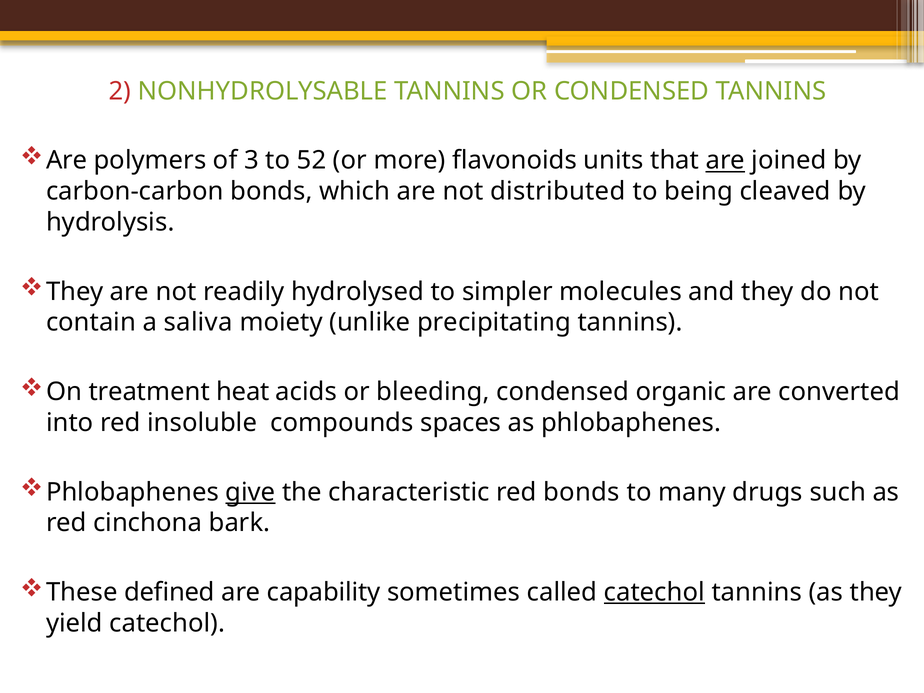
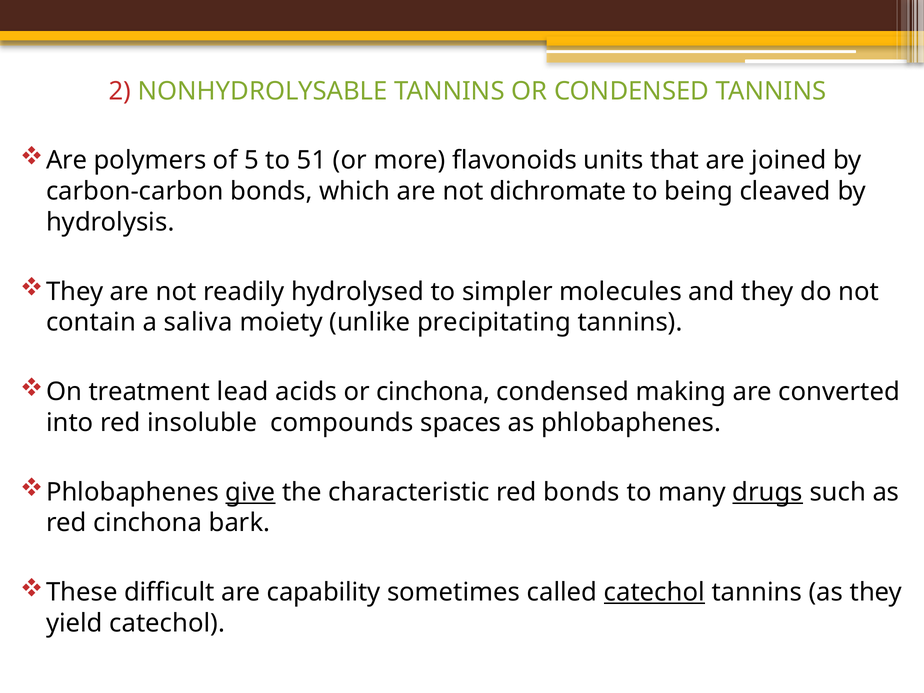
3: 3 -> 5
52: 52 -> 51
are at (725, 160) underline: present -> none
distributed: distributed -> dichromate
heat: heat -> lead
or bleeding: bleeding -> cinchona
organic: organic -> making
drugs underline: none -> present
defined: defined -> difficult
